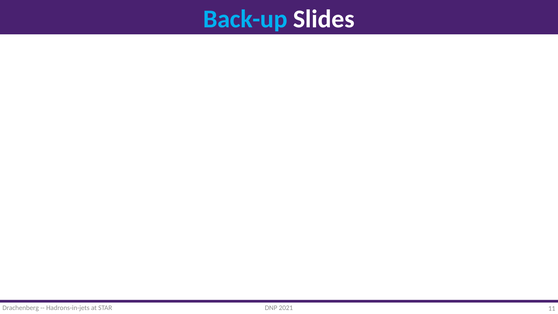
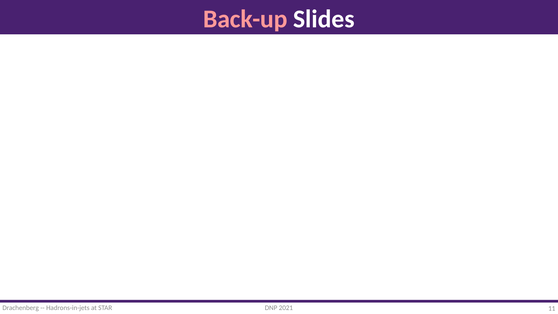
Back-up colour: light blue -> pink
